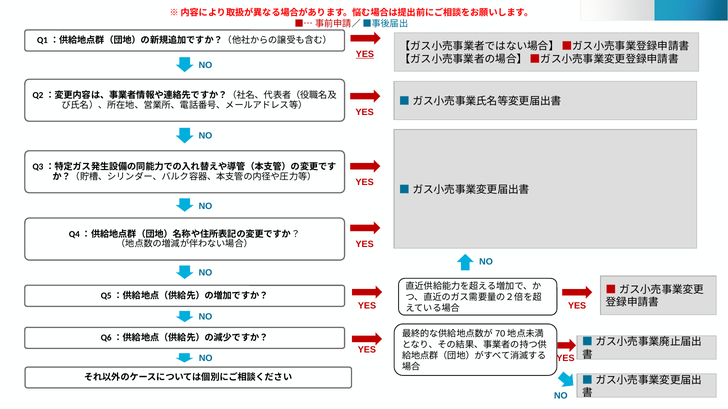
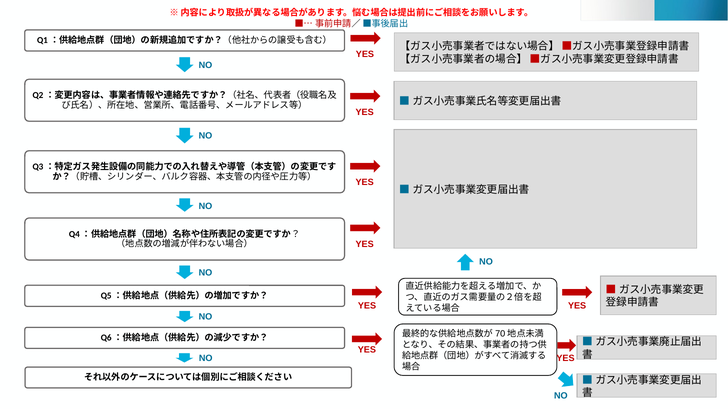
YES at (365, 54) underline: present -> none
